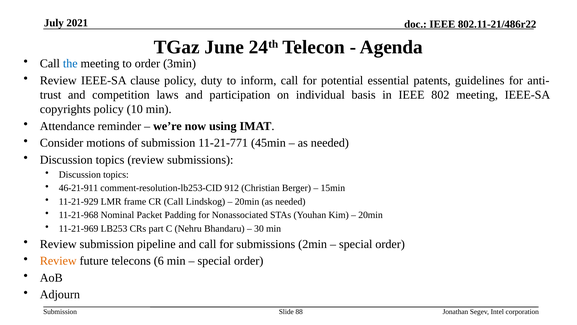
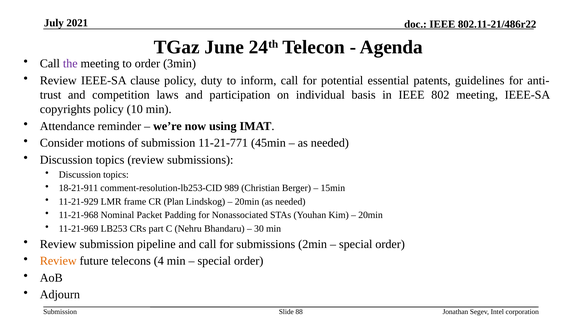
the colour: blue -> purple
46-21-911: 46-21-911 -> 18-21-911
912: 912 -> 989
CR Call: Call -> Plan
6: 6 -> 4
